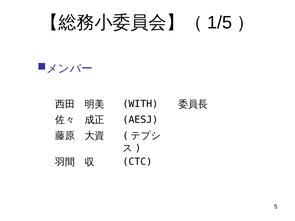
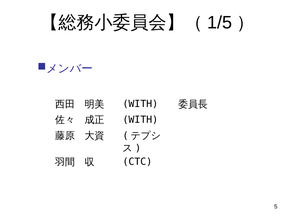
AESJ at (140, 120): AESJ -> WITH
